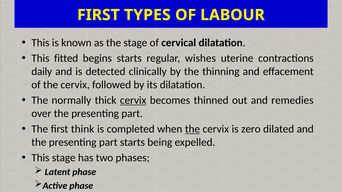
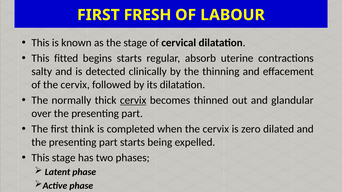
TYPES: TYPES -> FRESH
wishes: wishes -> absorb
daily: daily -> salty
remedies: remedies -> glandular
the at (192, 129) underline: present -> none
